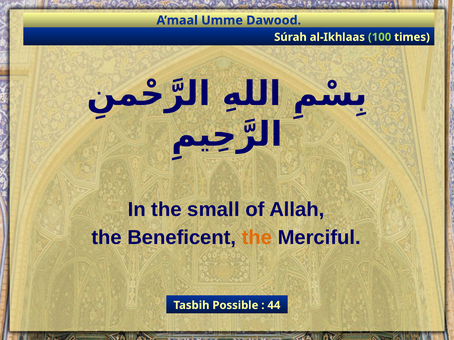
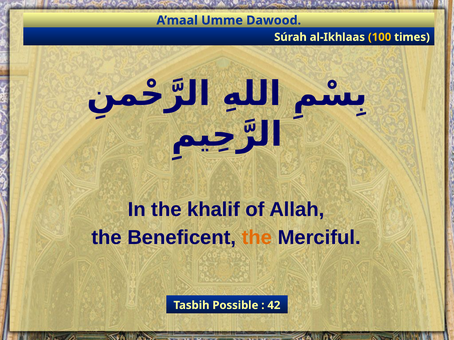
100 colour: light green -> yellow
small: small -> khalif
44: 44 -> 42
